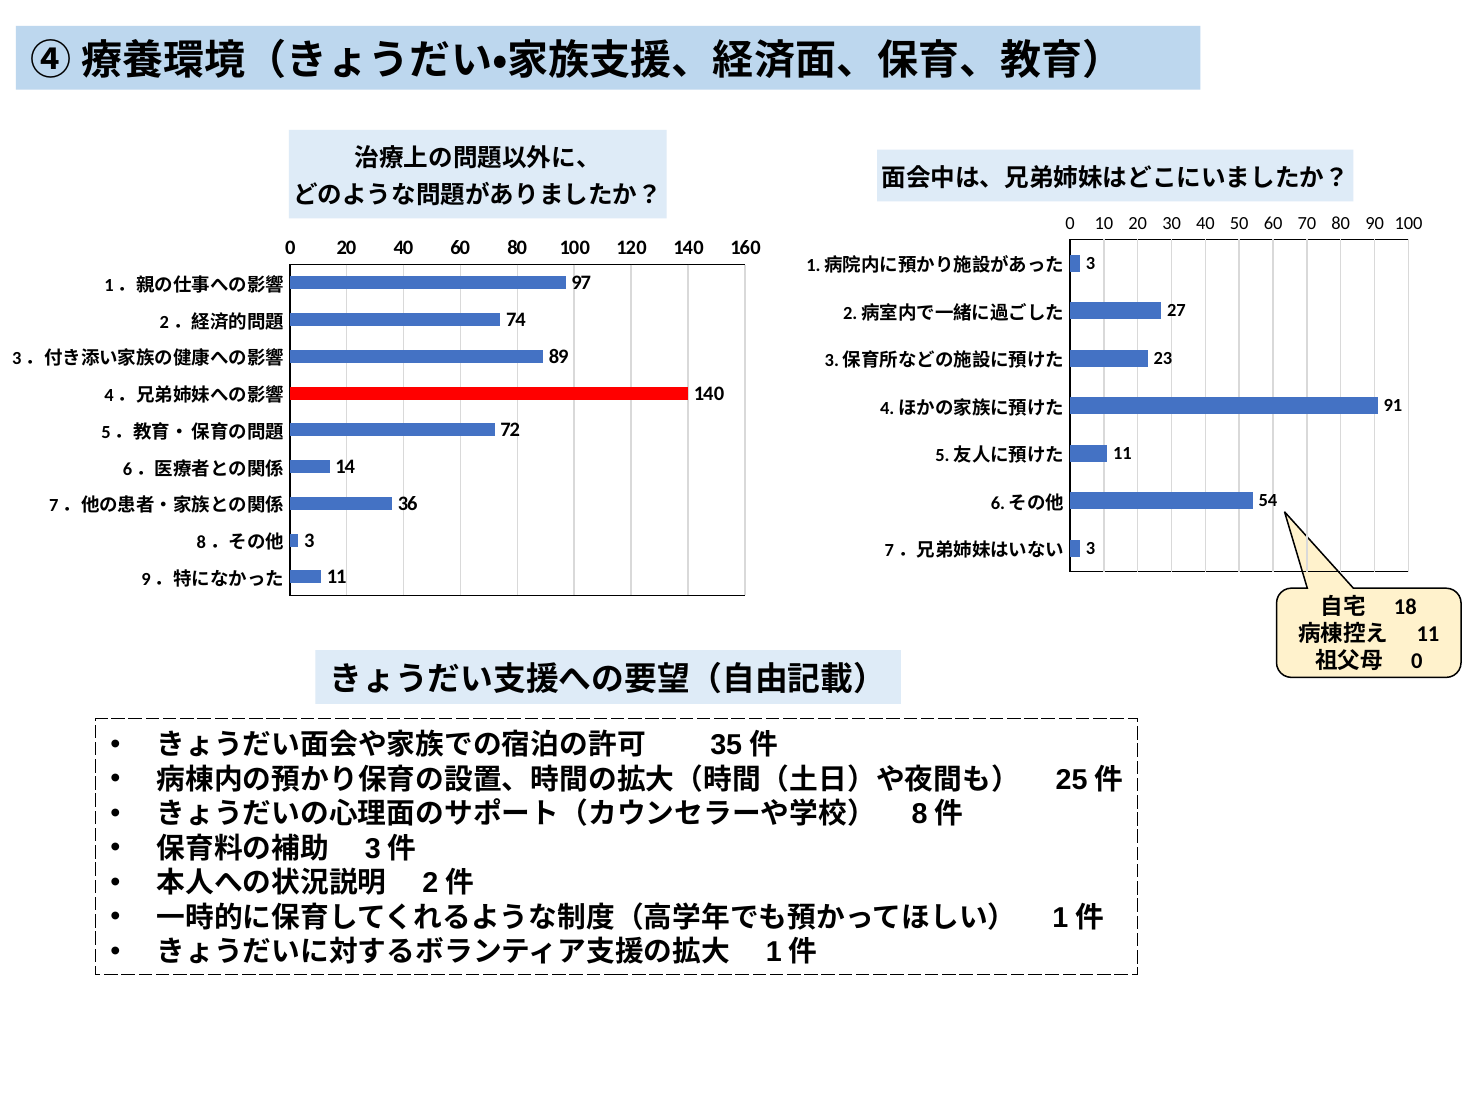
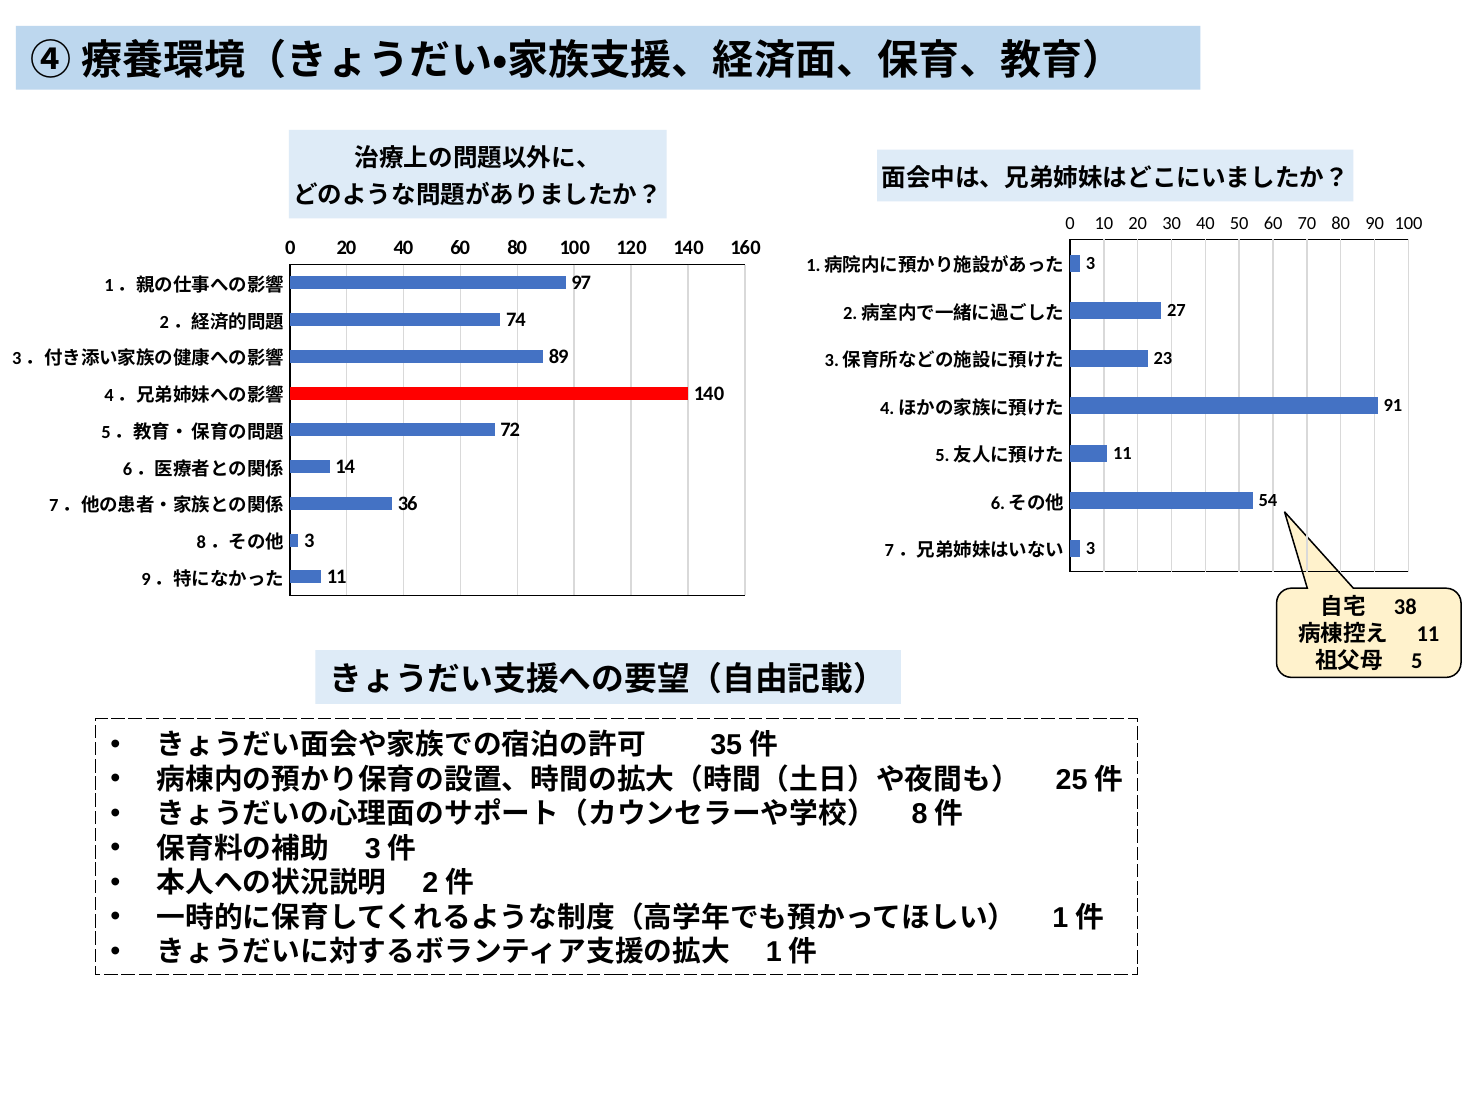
18: 18 -> 38
0 at (1417, 661): 0 -> 5
